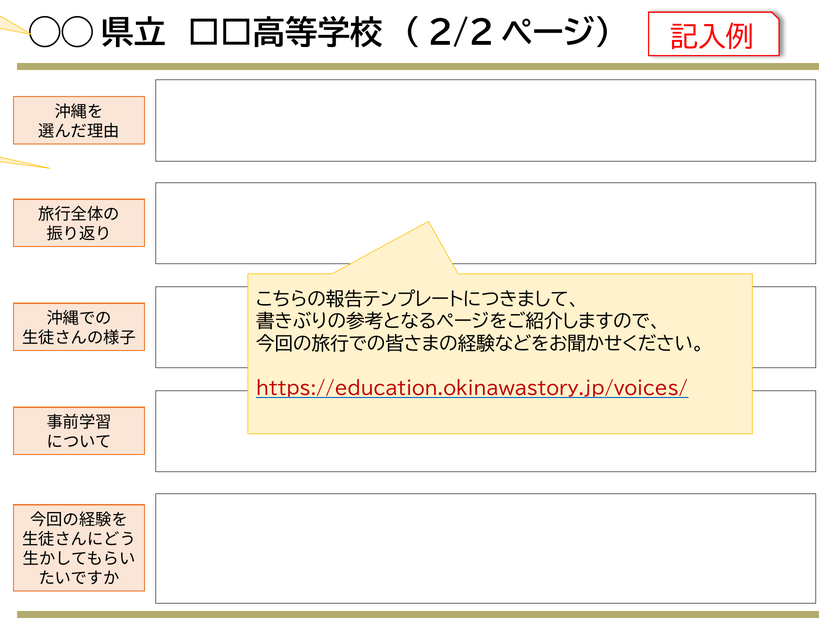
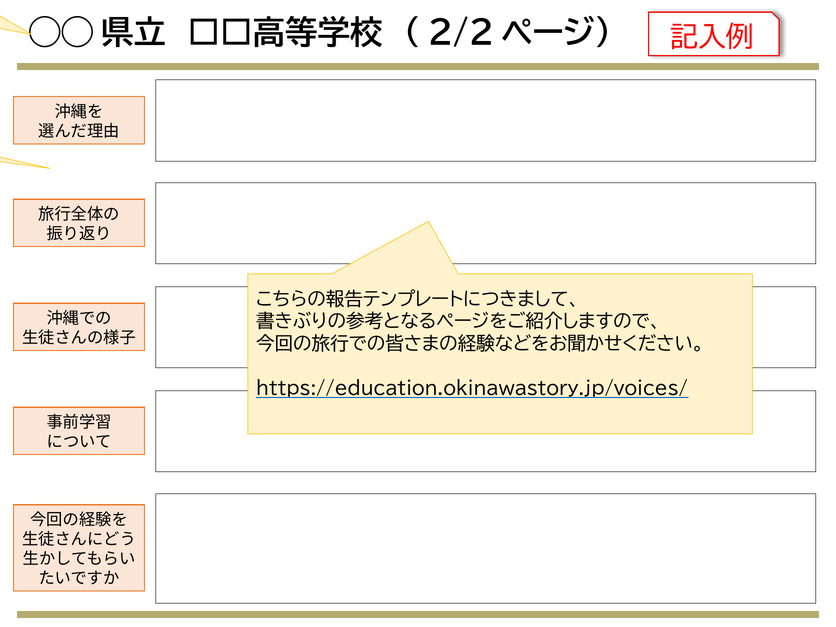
https://education.okinawastory.jp/voices/ colour: red -> black
